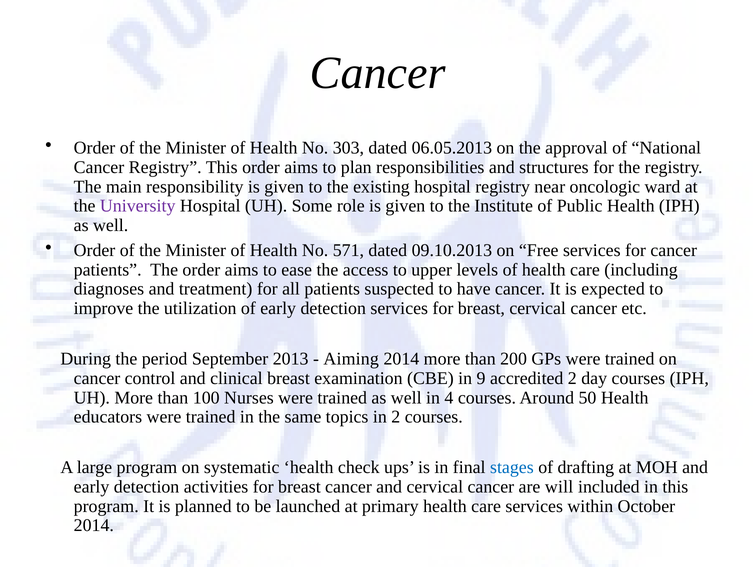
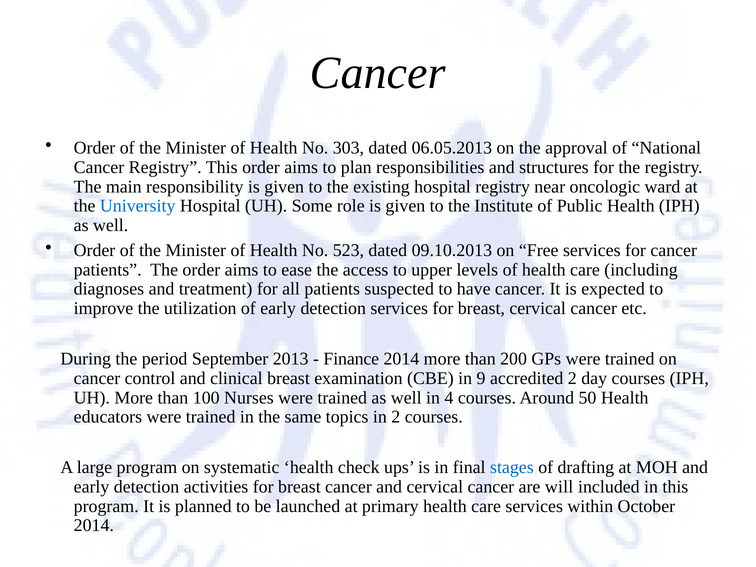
University colour: purple -> blue
571: 571 -> 523
Aiming: Aiming -> Finance
